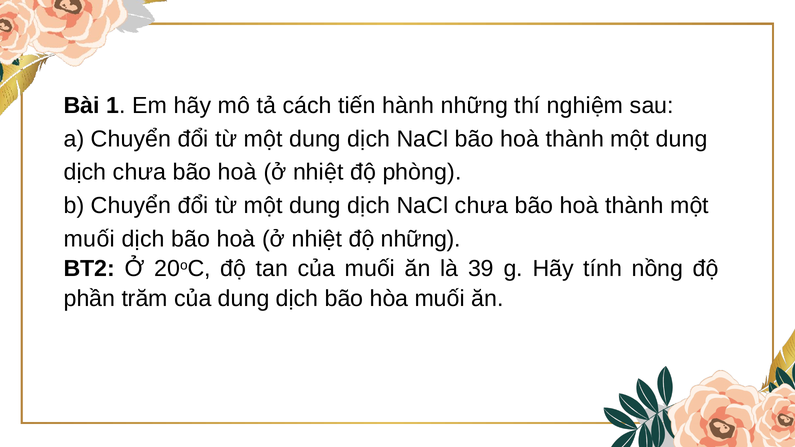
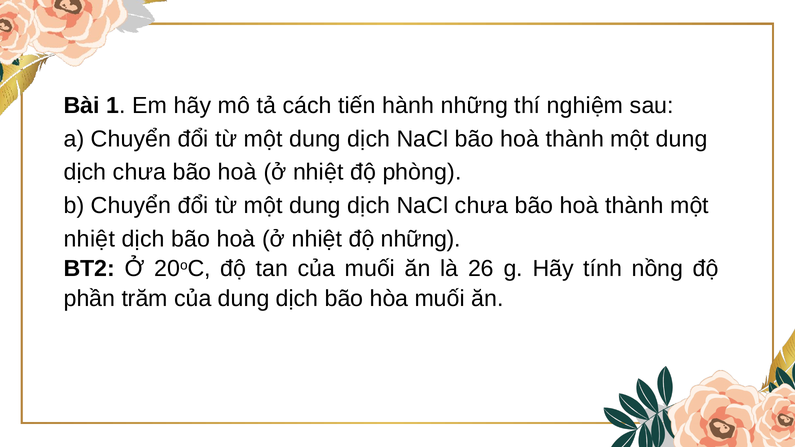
muối at (89, 239): muối -> nhiệt
39: 39 -> 26
